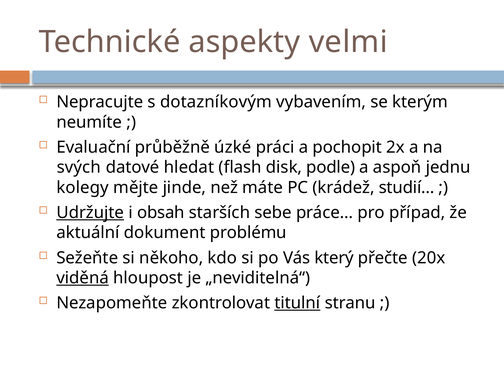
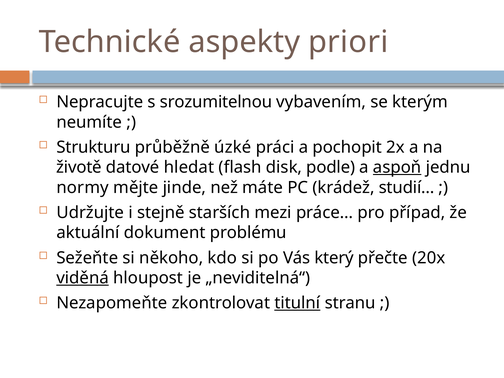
velmi: velmi -> priori
dotazníkovým: dotazníkovým -> srozumitelnou
Evaluační: Evaluační -> Strukturu
svých: svých -> životě
aspoň underline: none -> present
kolegy: kolegy -> normy
Udržujte underline: present -> none
obsah: obsah -> stejně
sebe: sebe -> mezi
